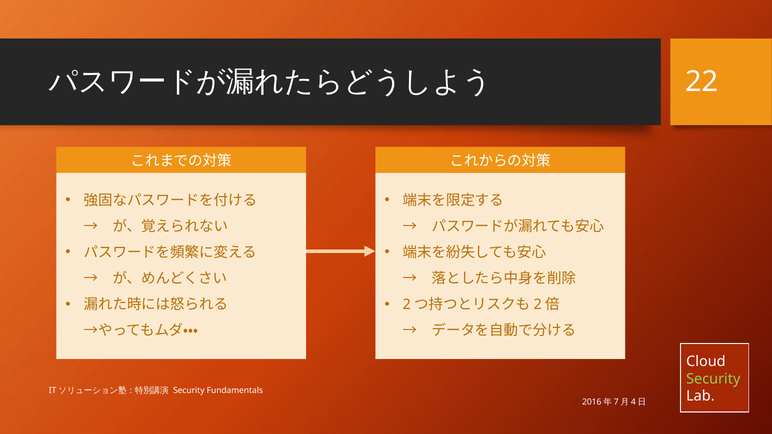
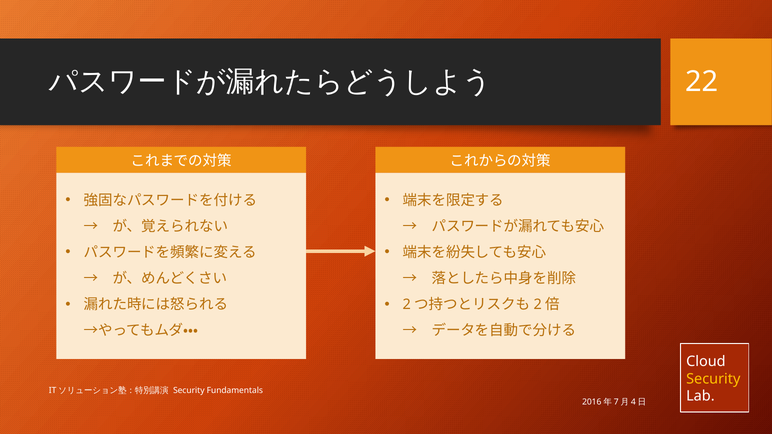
Security at (713, 379) colour: light green -> yellow
